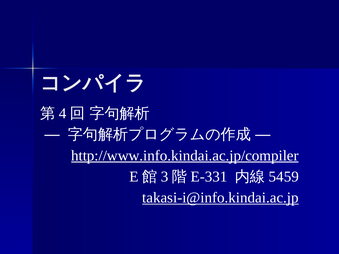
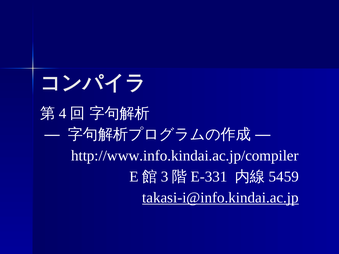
http://www.info.kindai.ac.jp/compiler underline: present -> none
